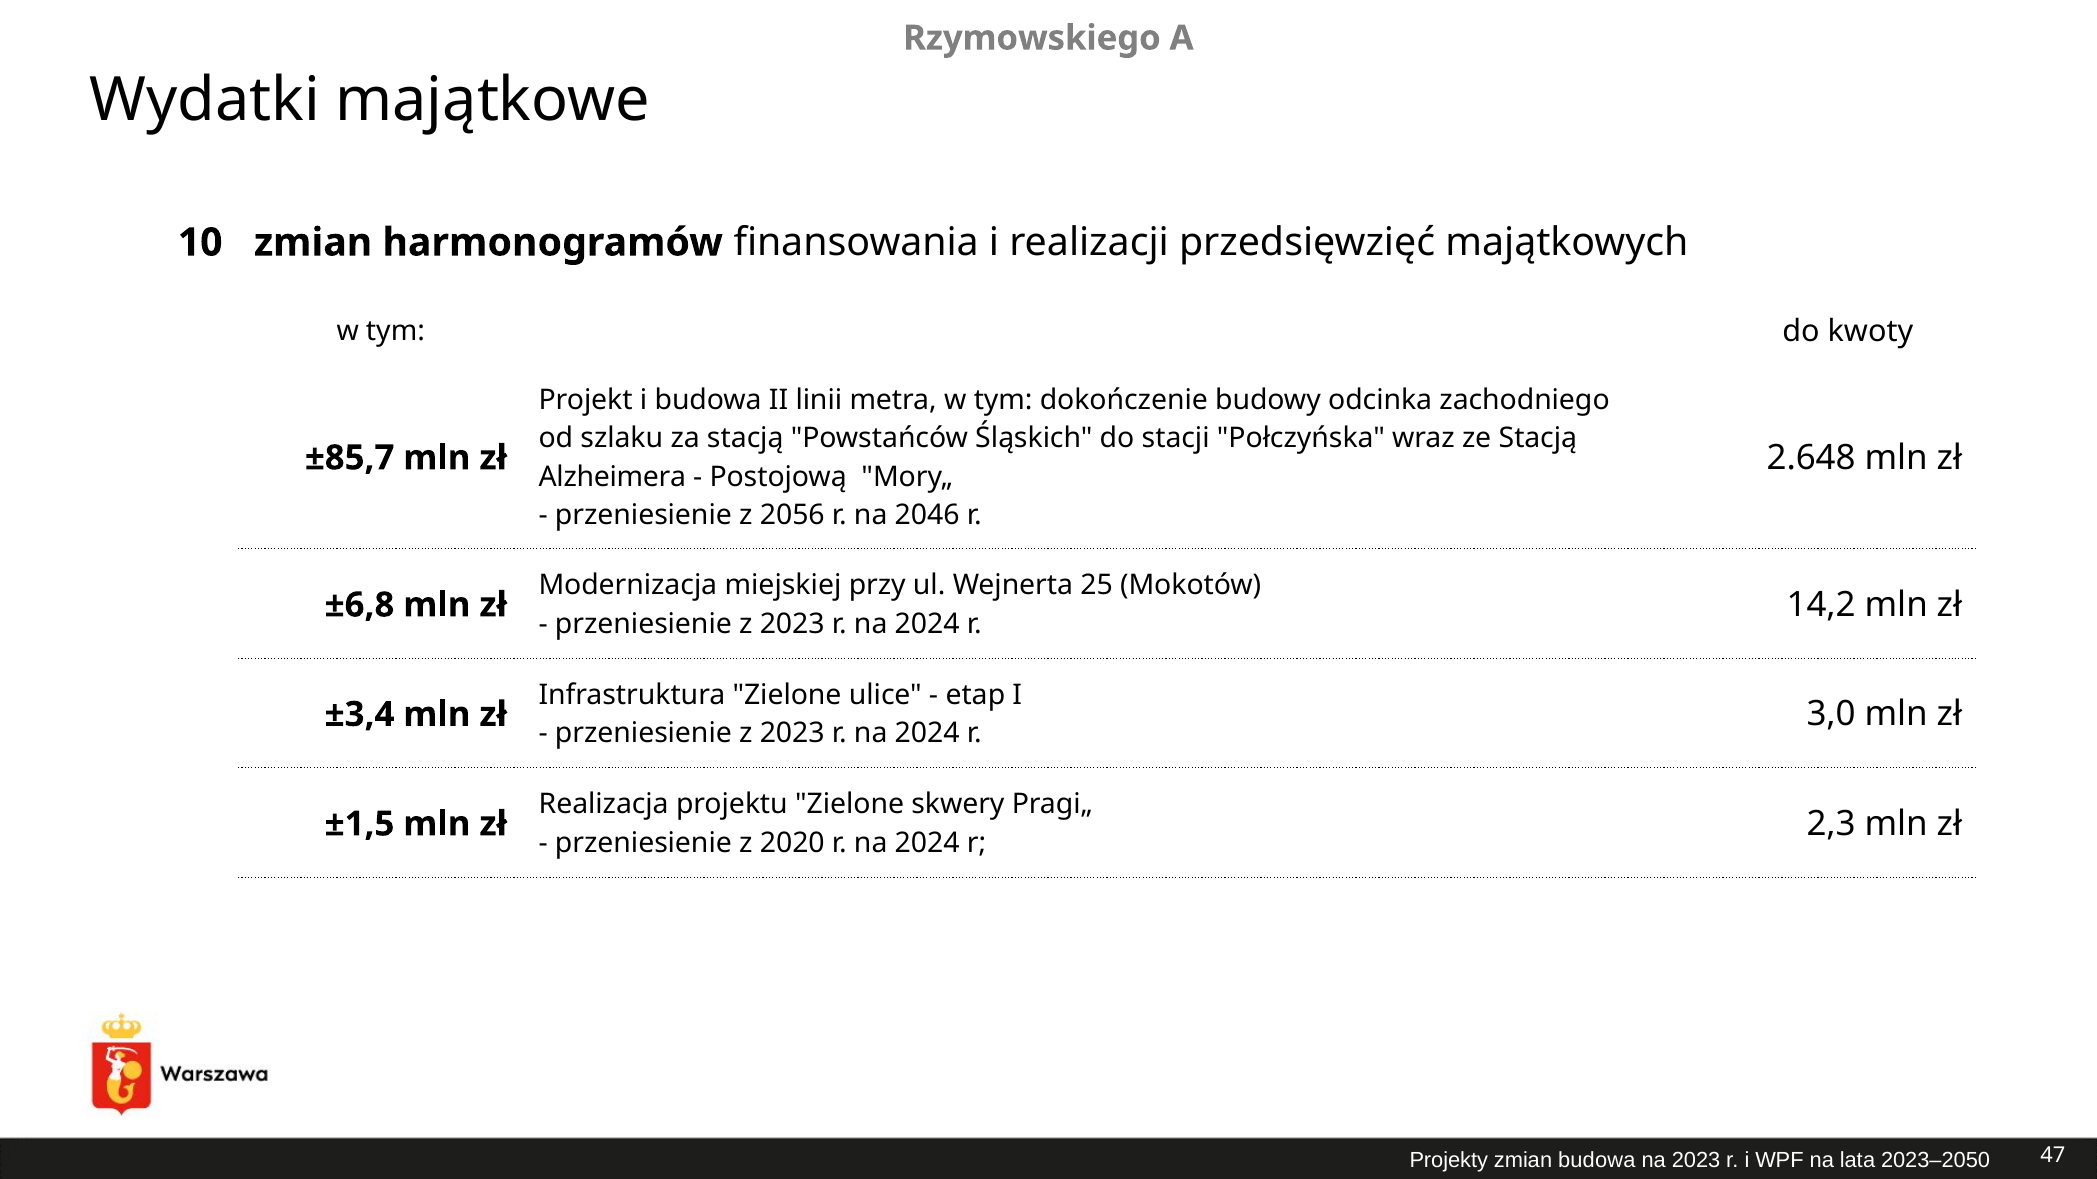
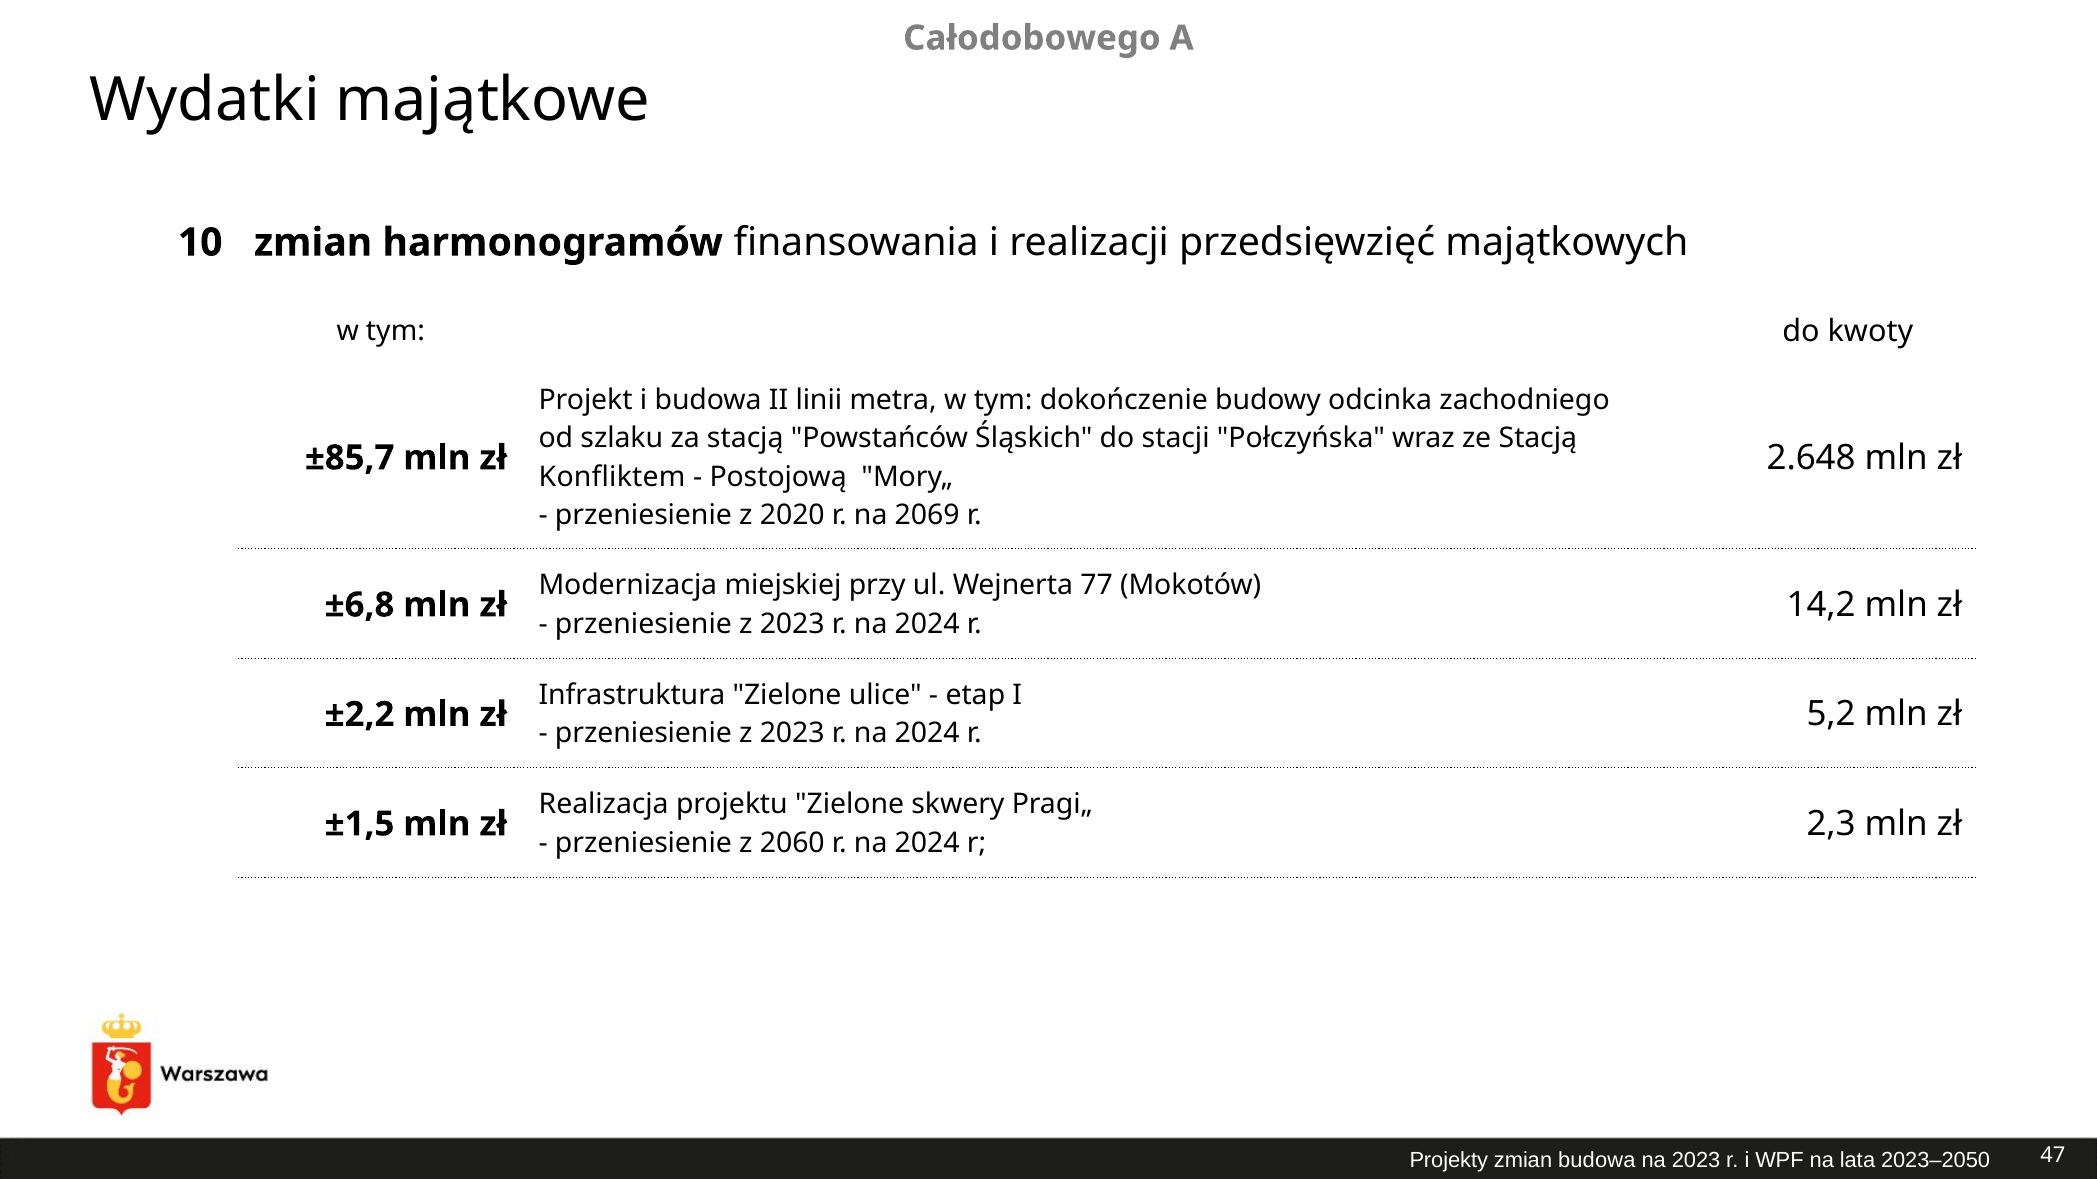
Rzymowskiego: Rzymowskiego -> Całodobowego
Alzheimera: Alzheimera -> Konfliktem
2056: 2056 -> 2020
2046: 2046 -> 2069
25: 25 -> 77
±3,4: ±3,4 -> ±2,2
3,0: 3,0 -> 5,2
2020: 2020 -> 2060
